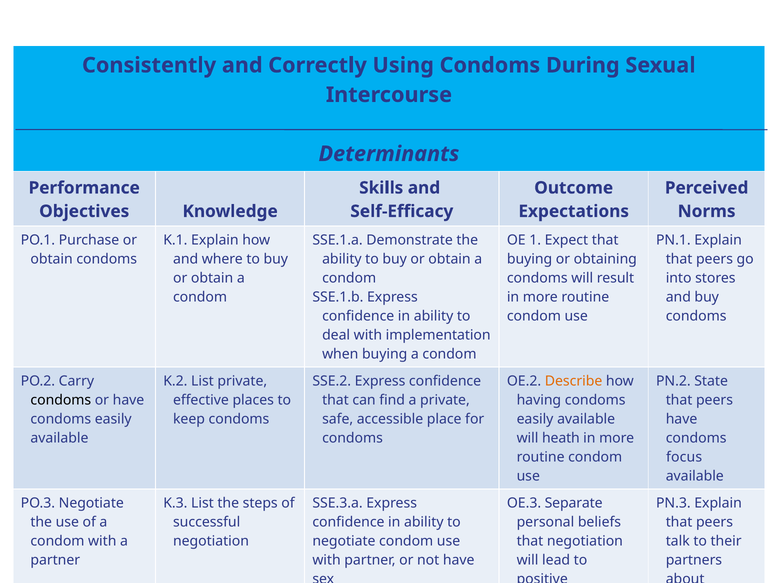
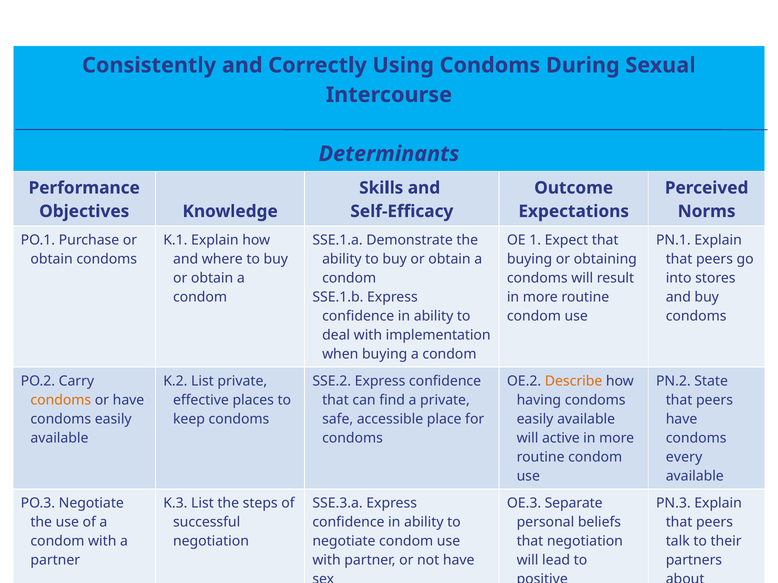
condoms at (61, 401) colour: black -> orange
heath: heath -> active
focus: focus -> every
